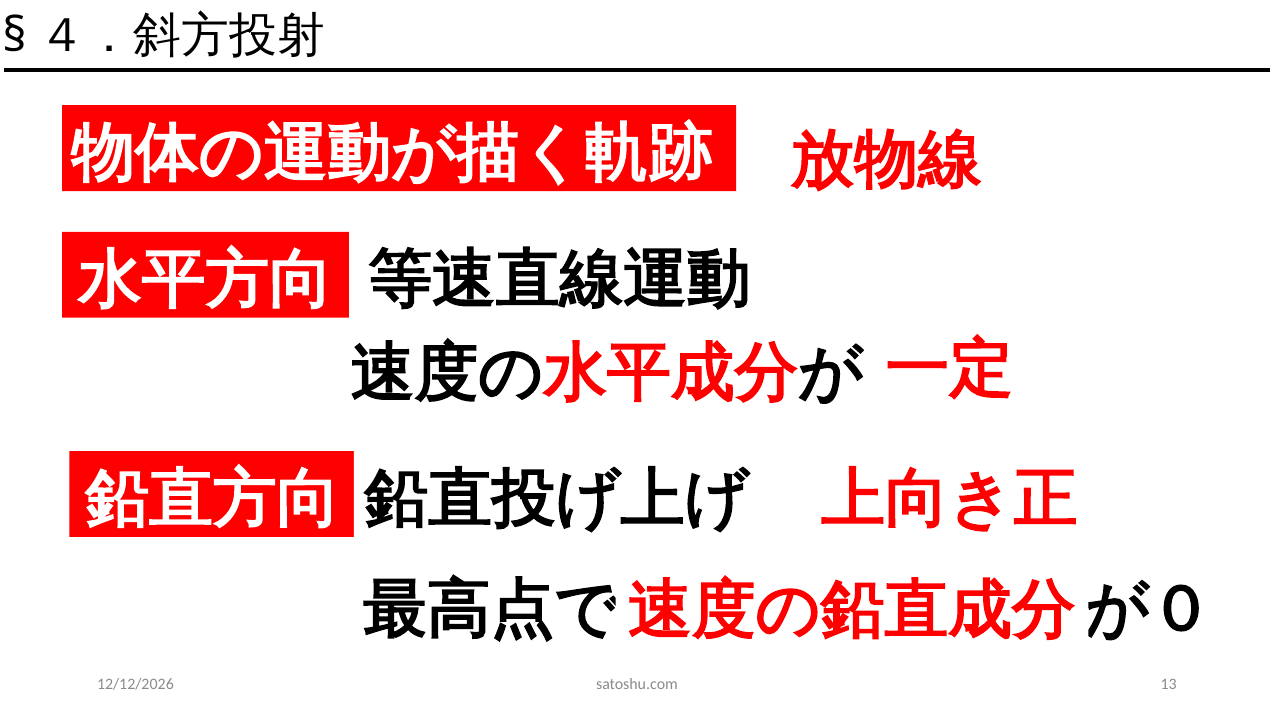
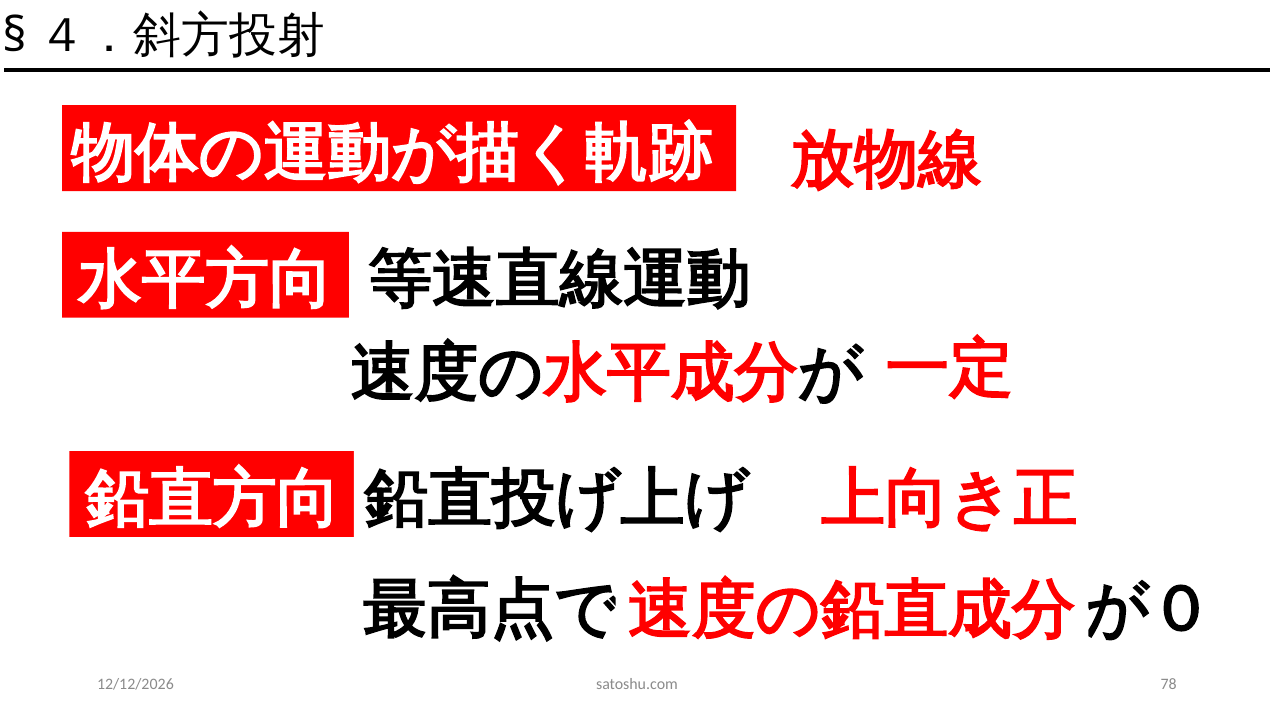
13: 13 -> 78
